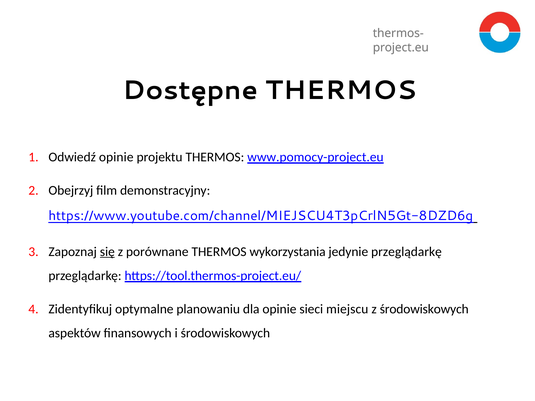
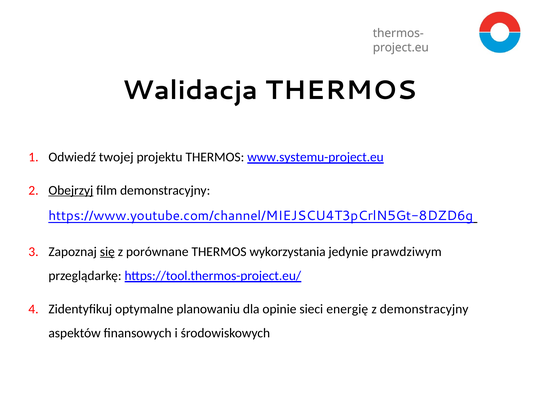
Dostępne: Dostępne -> Walidacja
Odwiedź opinie: opinie -> twojej
www.pomocy-project.eu: www.pomocy-project.eu -> www.systemu-project.eu
Obejrzyj underline: none -> present
jedynie przeglądarkę: przeglądarkę -> prawdziwym
miejscu: miejscu -> energię
z środowiskowych: środowiskowych -> demonstracyjny
